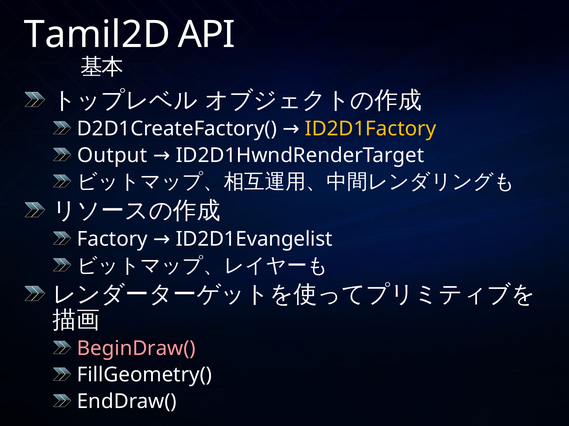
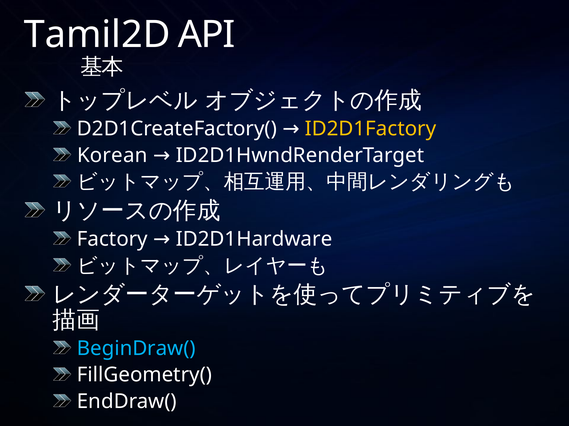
Output: Output -> Korean
ID2D1Evangelist: ID2D1Evangelist -> ID2D1Hardware
BeginDraw( colour: pink -> light blue
